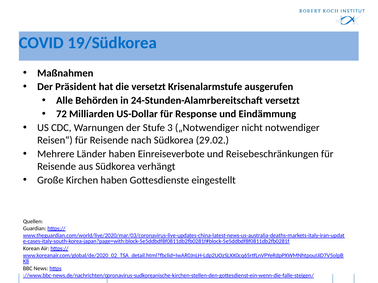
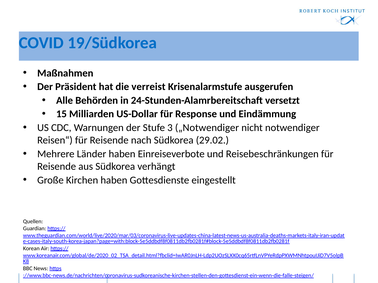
die versetzt: versetzt -> verreist
72: 72 -> 15
